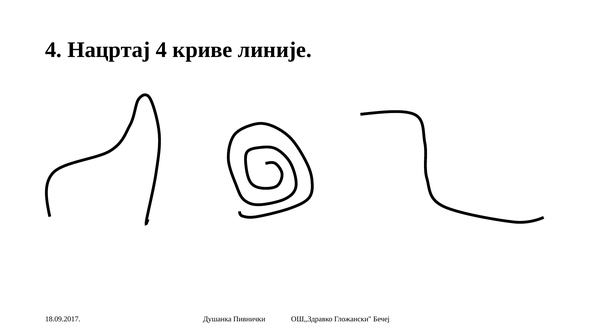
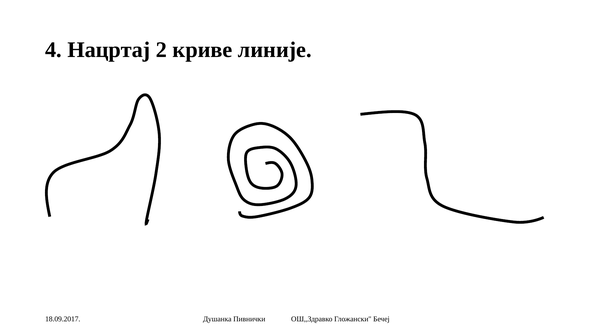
Нацртај 4: 4 -> 2
